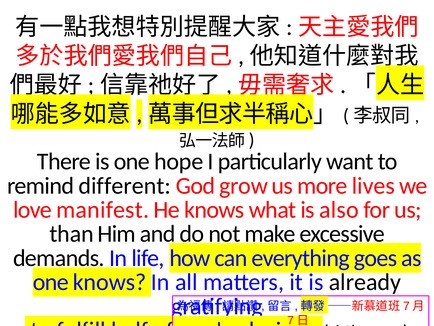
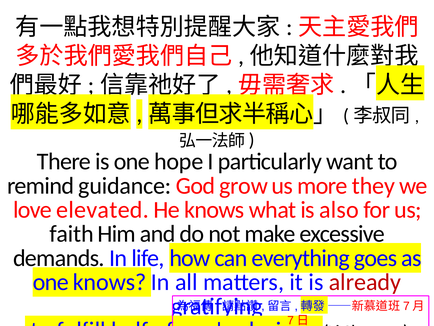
different: different -> guidance
lives: lives -> they
manifest: manifest -> elevated
than: than -> faith
already colour: black -> red
